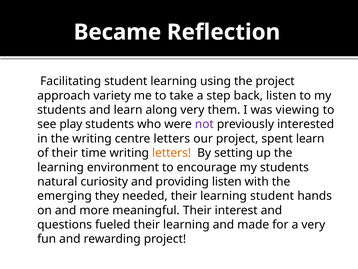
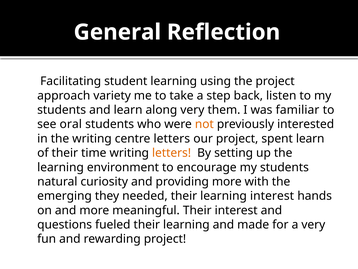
Became: Became -> General
viewing: viewing -> familiar
play: play -> oral
not colour: purple -> orange
providing listen: listen -> more
learning student: student -> interest
